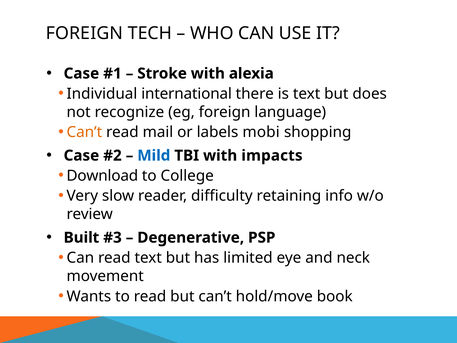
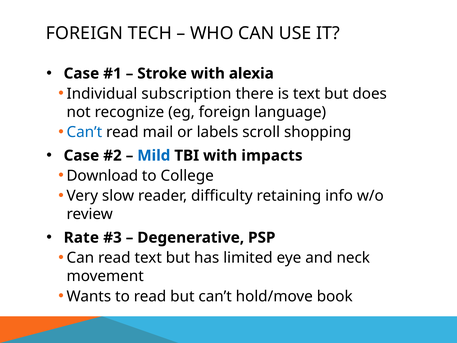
international: international -> subscription
Can’t at (84, 132) colour: orange -> blue
mobi: mobi -> scroll
Built: Built -> Rate
